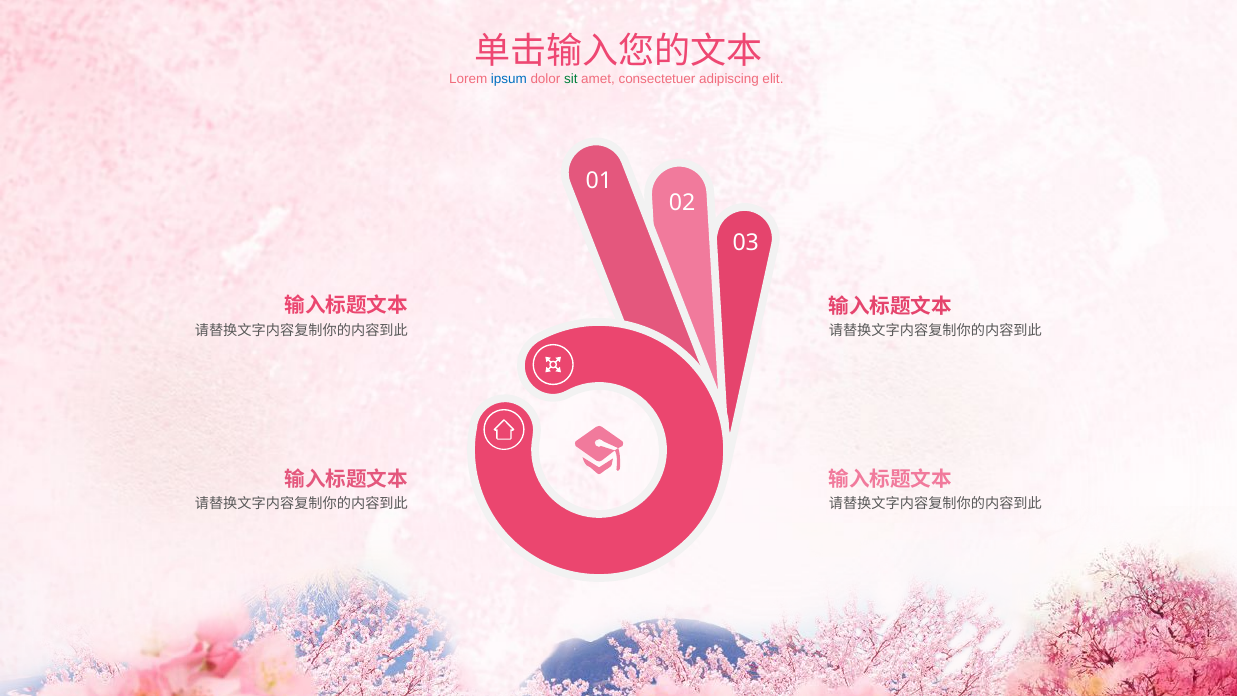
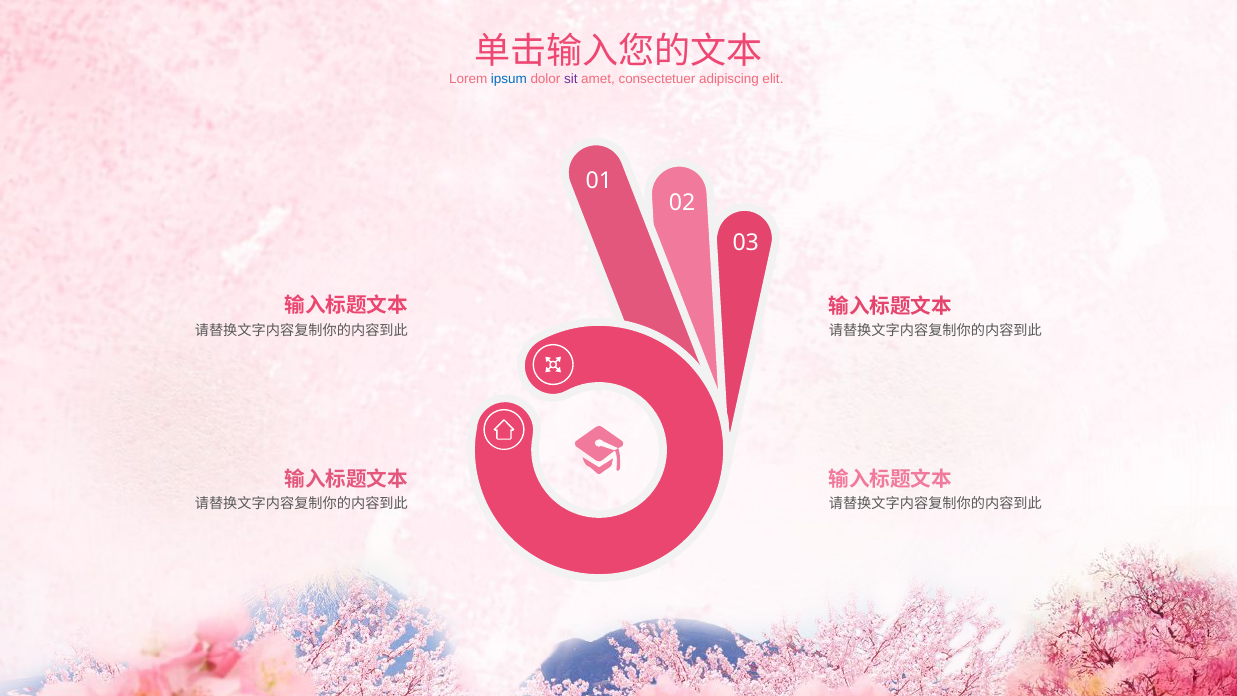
sit colour: green -> purple
